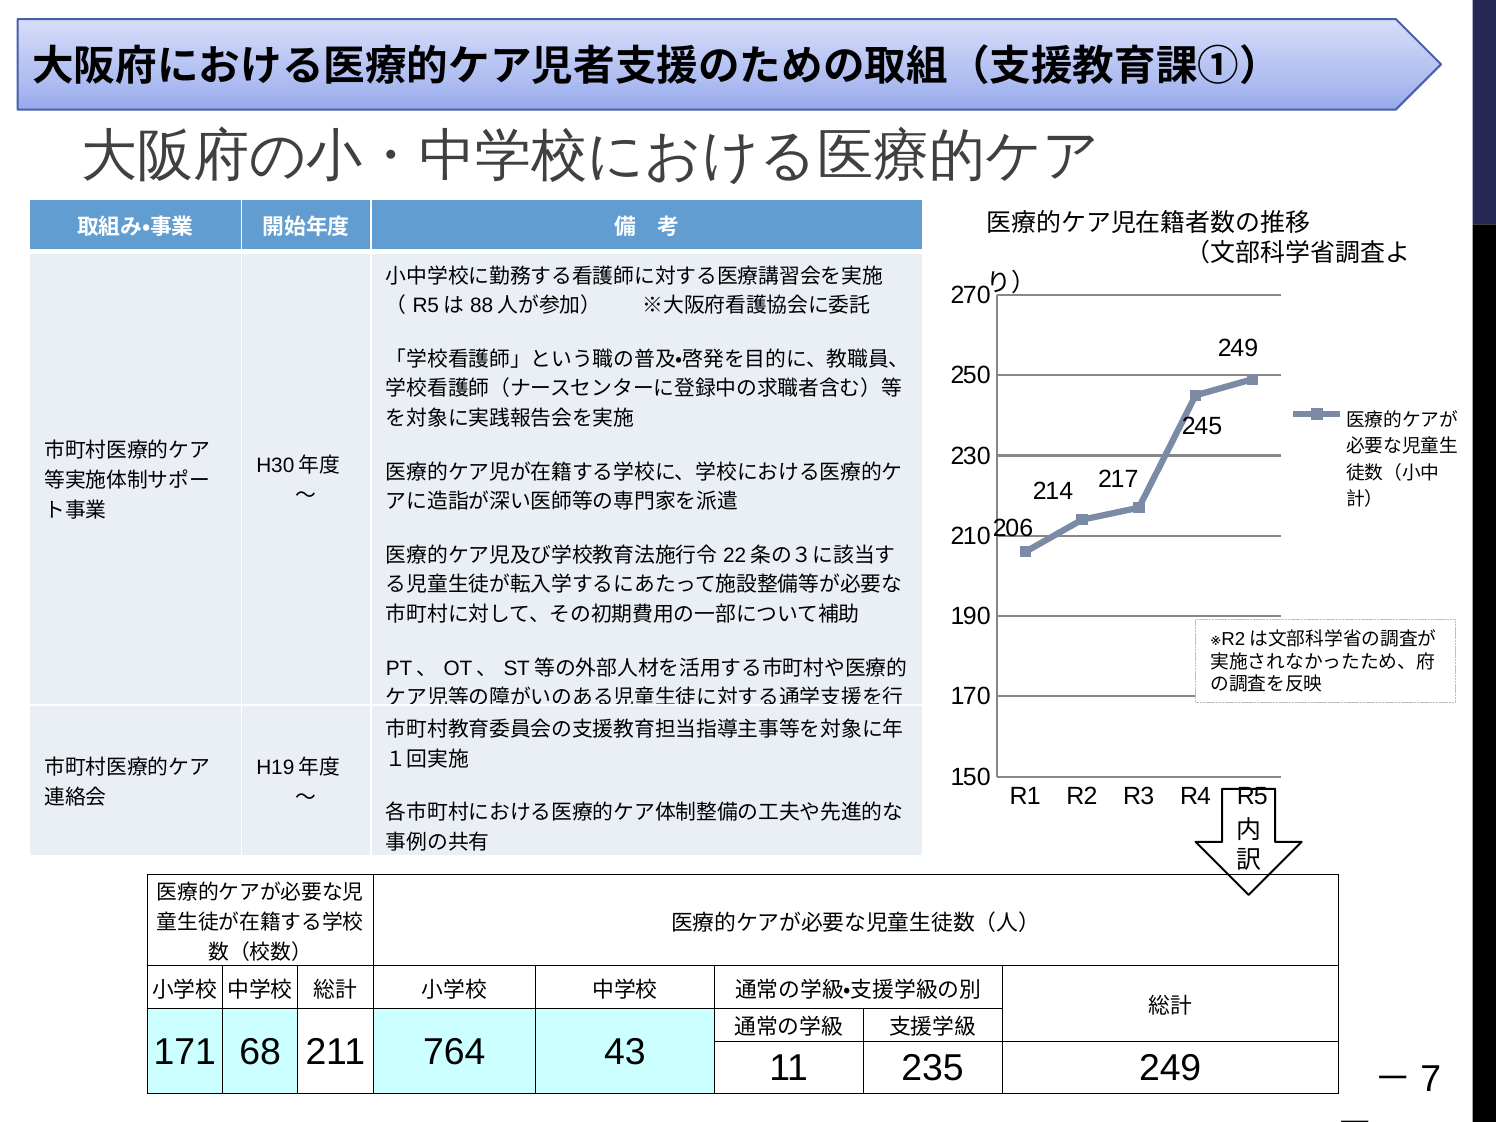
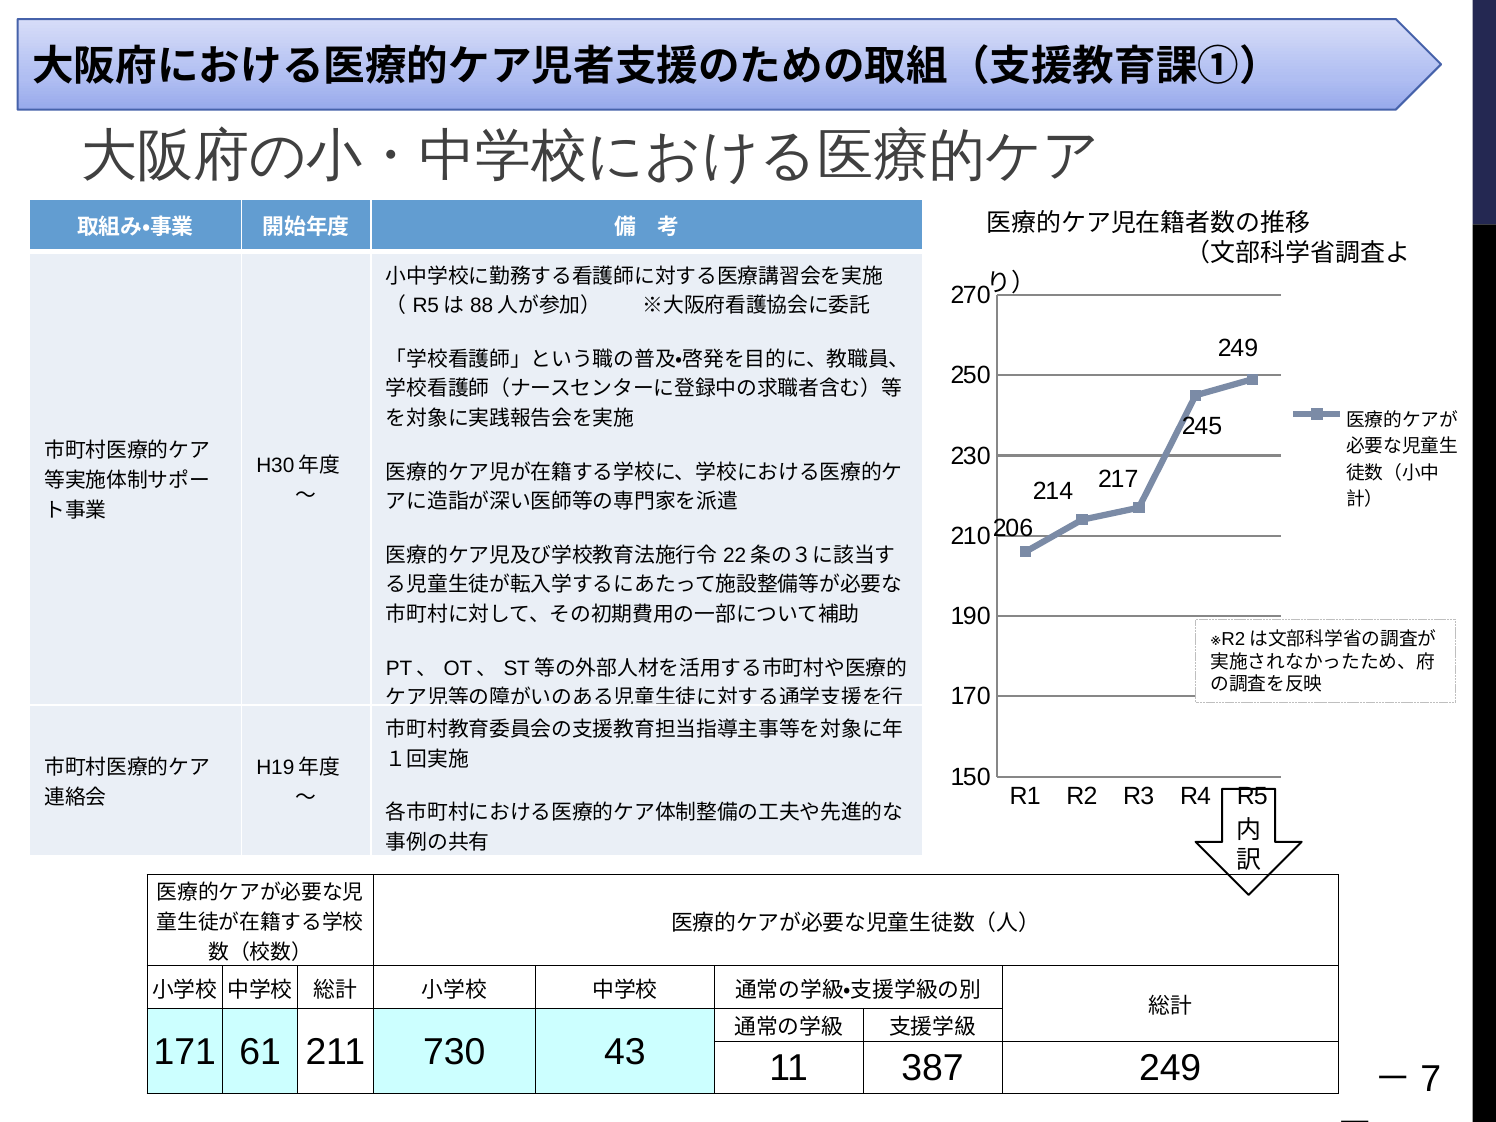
68: 68 -> 61
764: 764 -> 730
235: 235 -> 387
